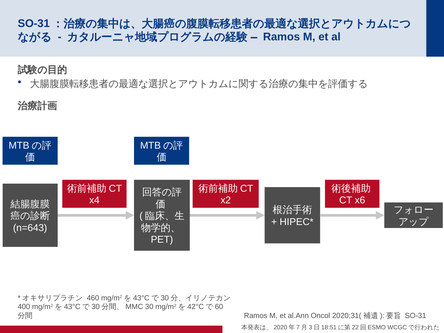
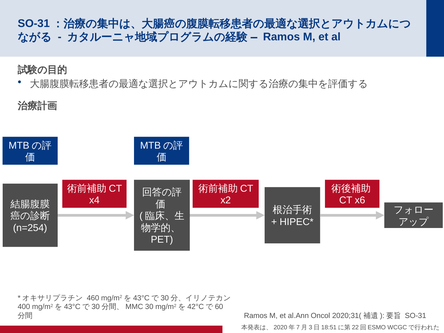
n=643: n=643 -> n=254
